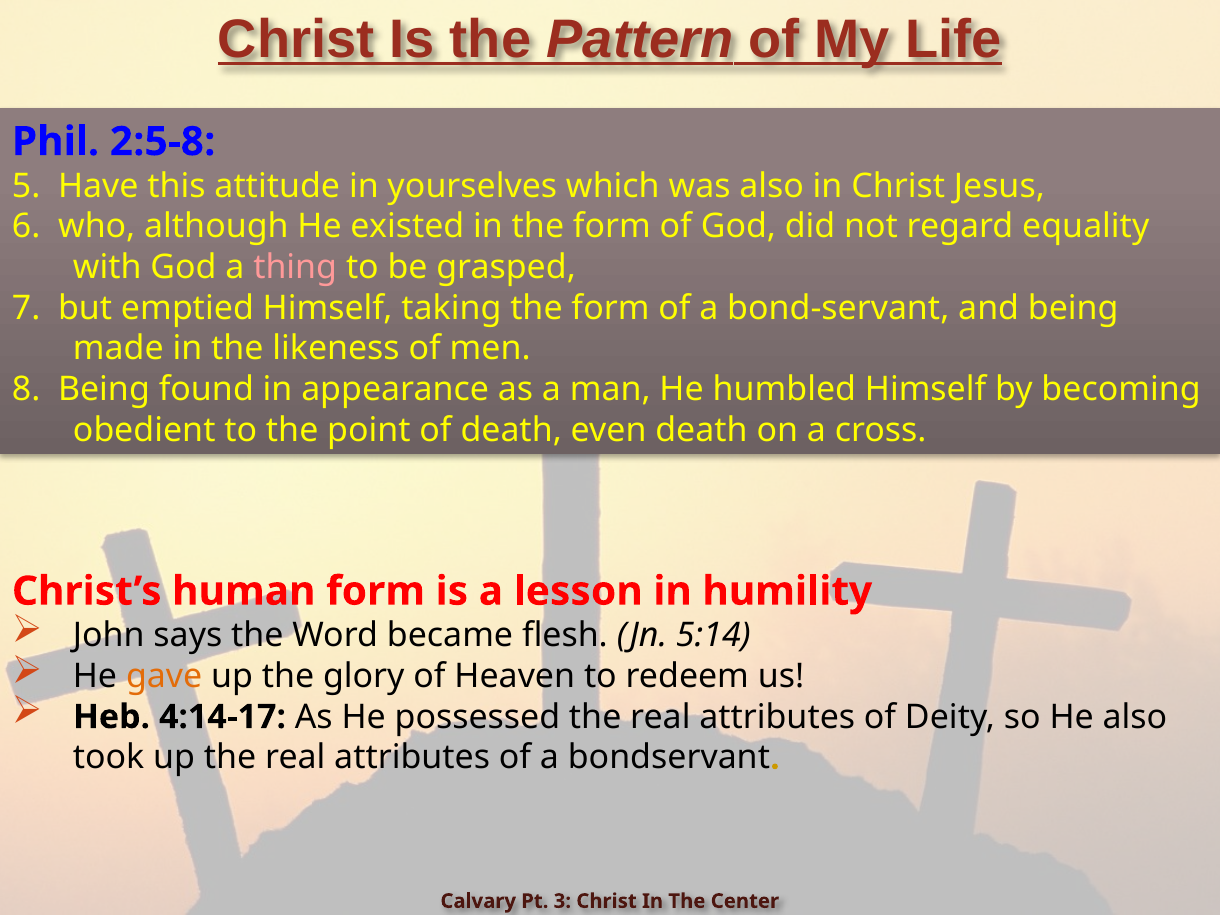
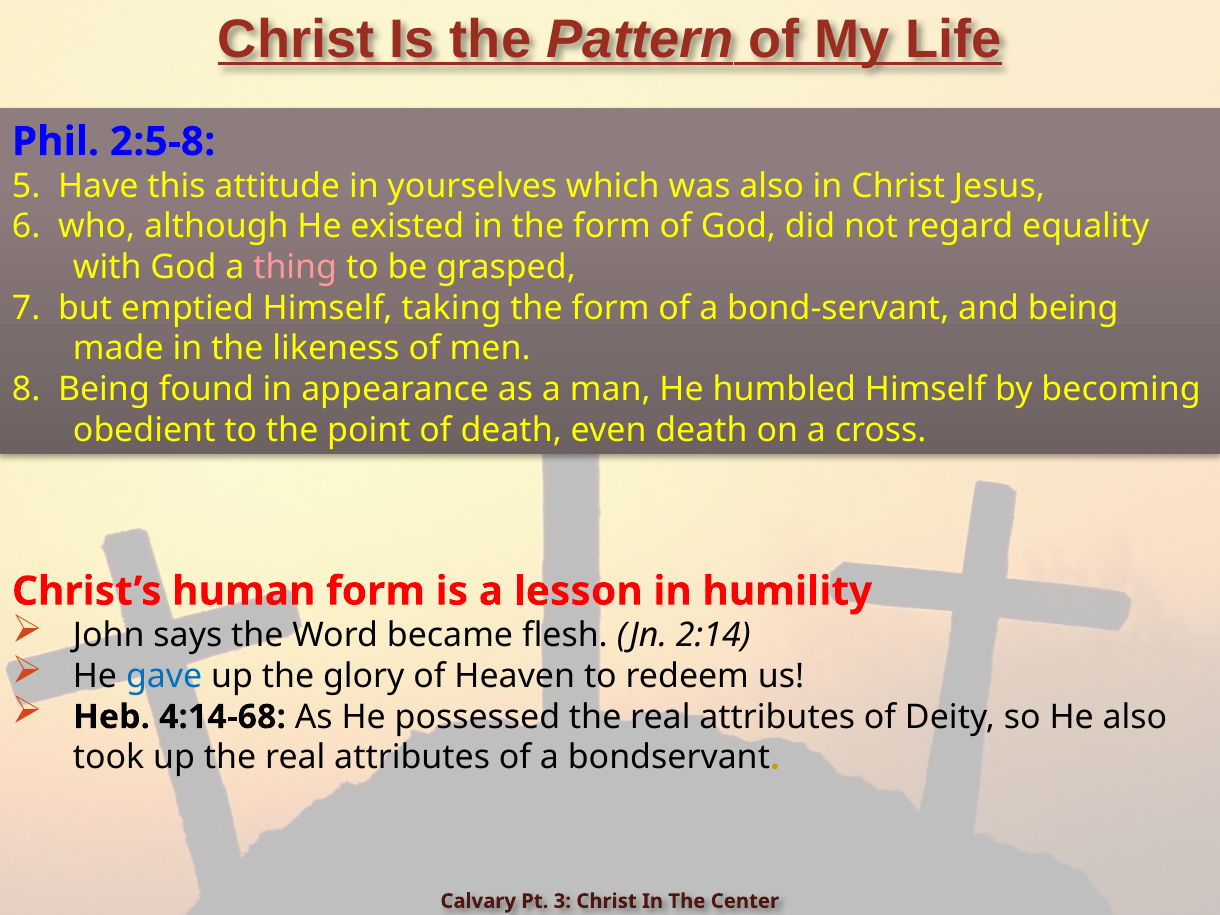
5:14: 5:14 -> 2:14
gave colour: orange -> blue
4:14-17: 4:14-17 -> 4:14-68
